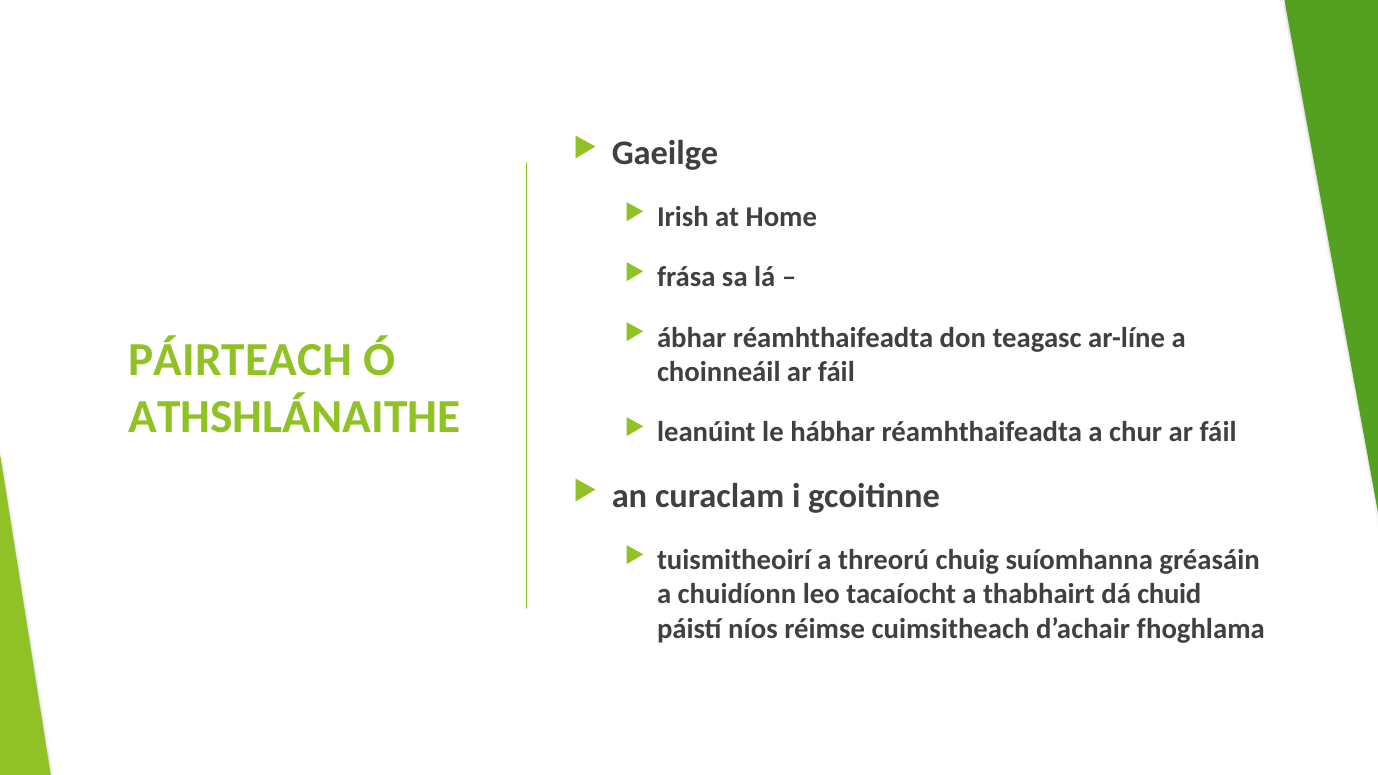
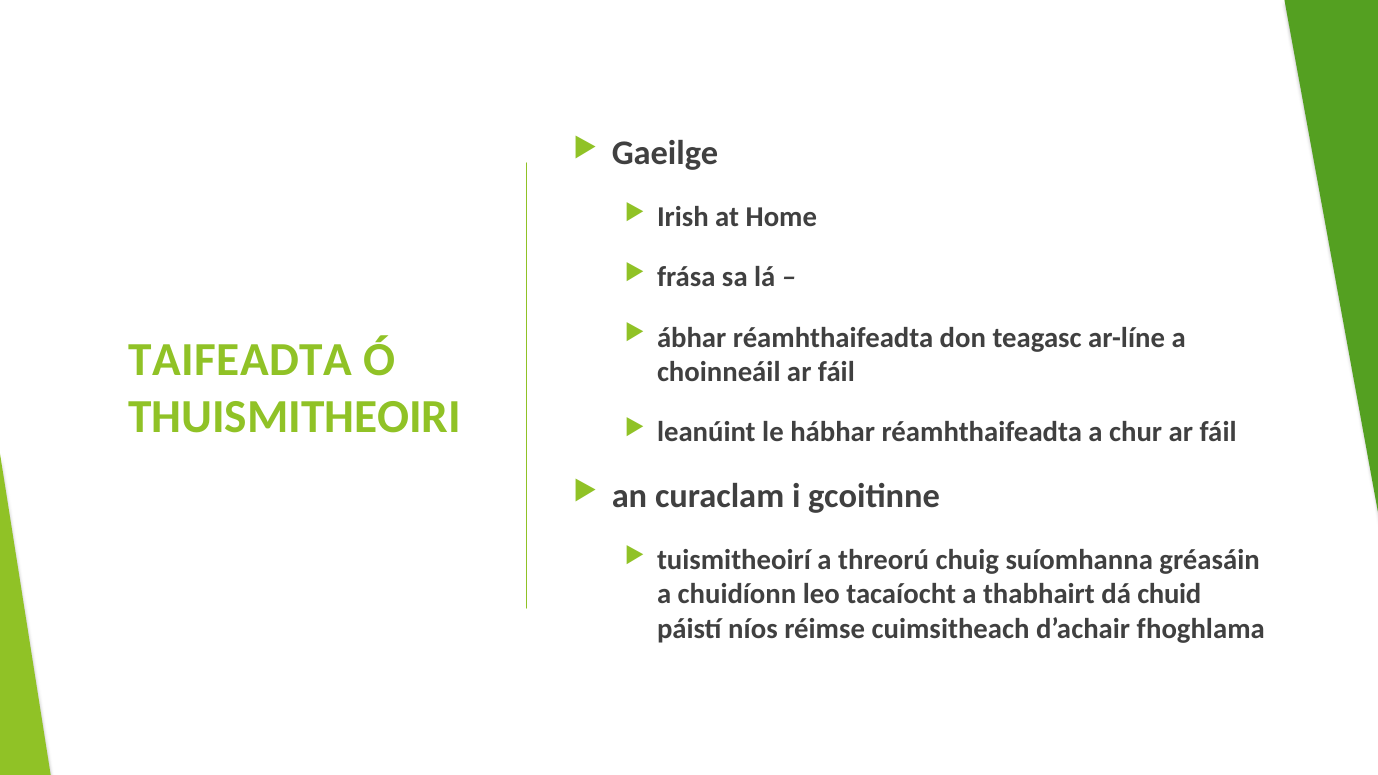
PÁIRTEACH: PÁIRTEACH -> TAIFEADTA
ATHSHLÁNAITHE: ATHSHLÁNAITHE -> THUISMITHEOIRI
